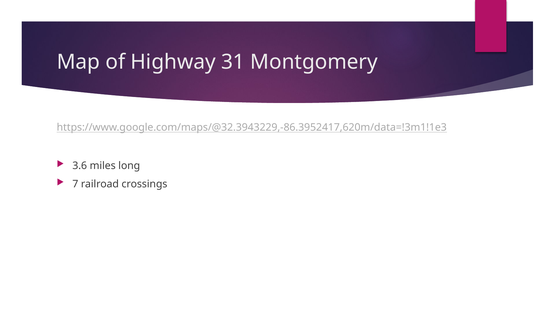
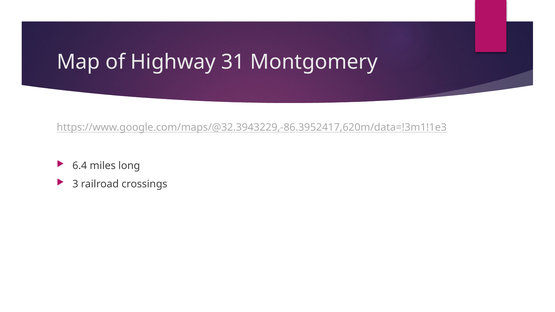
3.6: 3.6 -> 6.4
7: 7 -> 3
